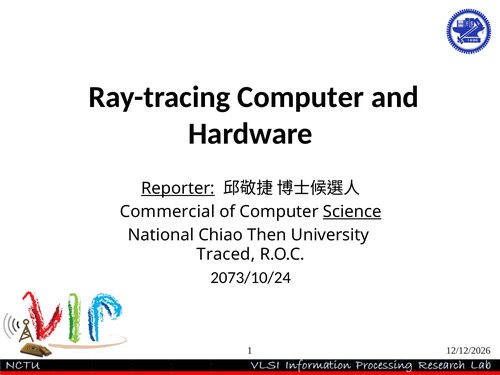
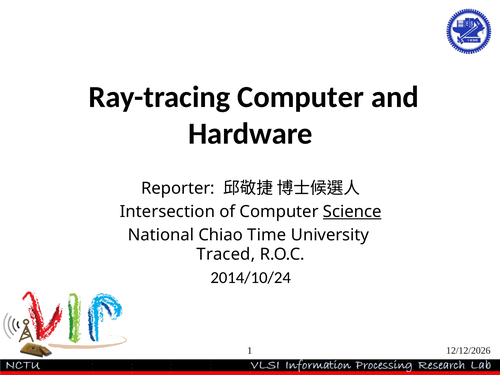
Reporter underline: present -> none
Commercial: Commercial -> Intersection
Then: Then -> Time
2073/10/24: 2073/10/24 -> 2014/10/24
